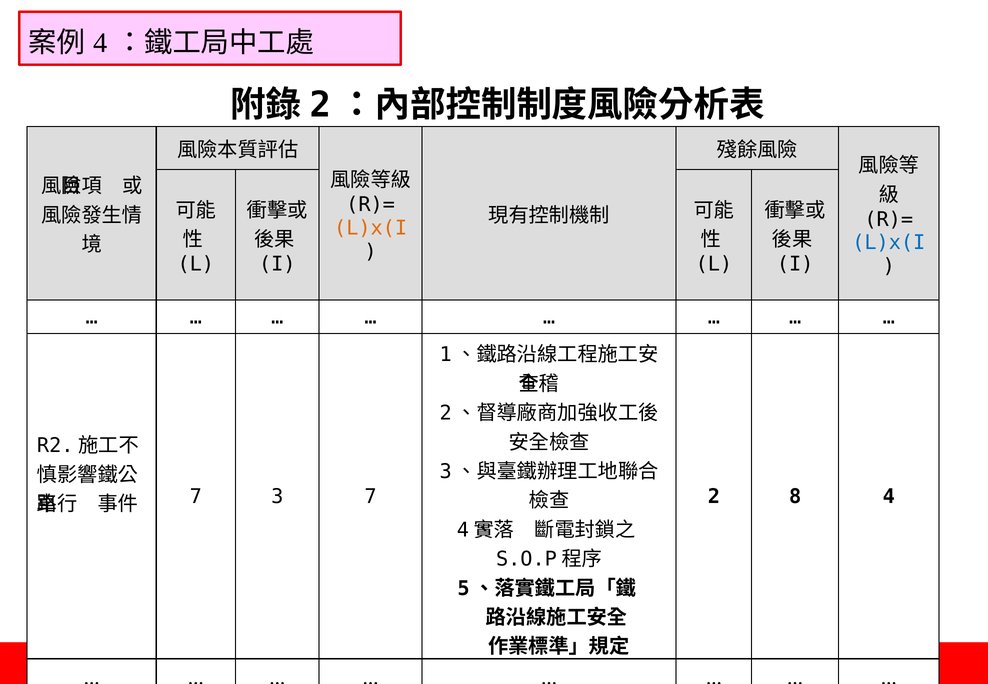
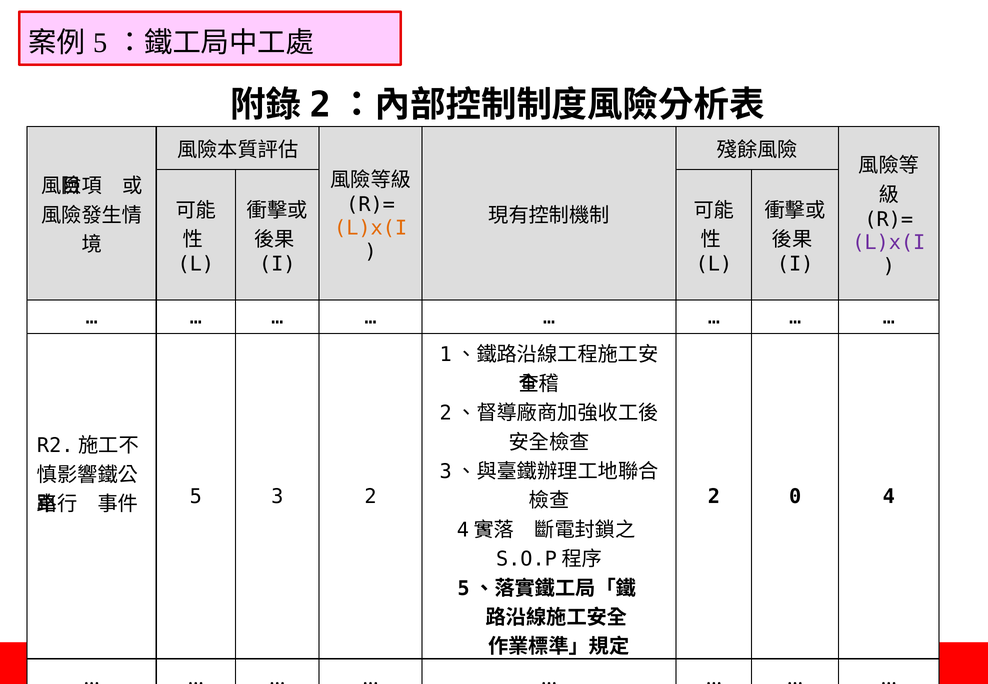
4 at (100, 43): 4 -> 5
L)x(I at (889, 243) colour: blue -> purple
8: 8 -> 0
7 at (196, 496): 7 -> 5
3 7: 7 -> 2
